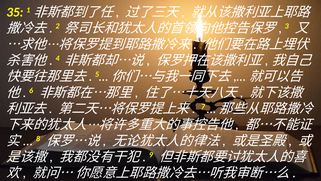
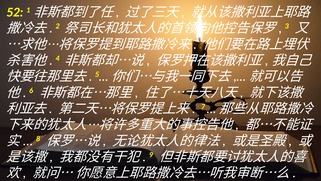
35: 35 -> 52
